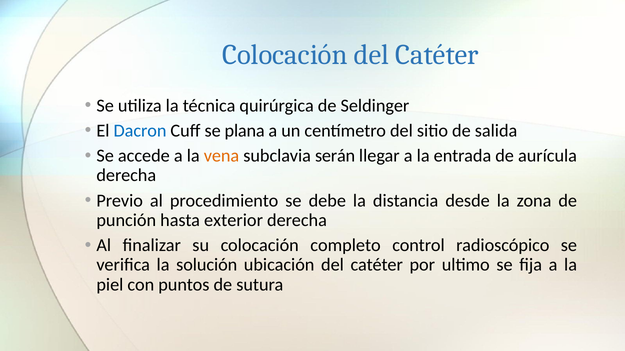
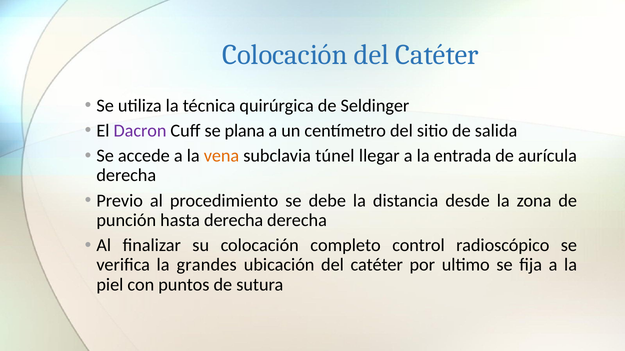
Dacron colour: blue -> purple
serán: serán -> túnel
hasta exterior: exterior -> derecha
solución: solución -> grandes
